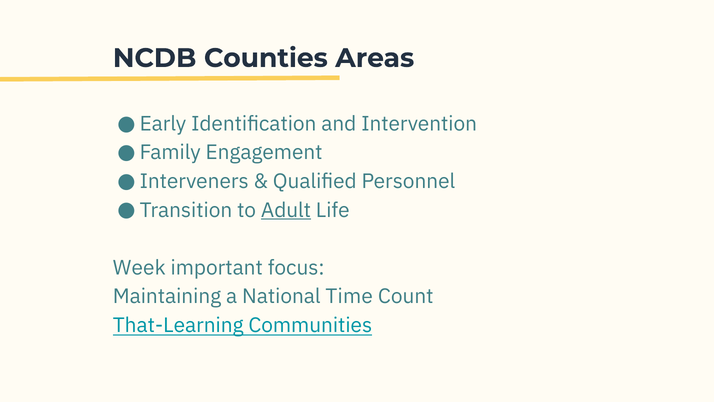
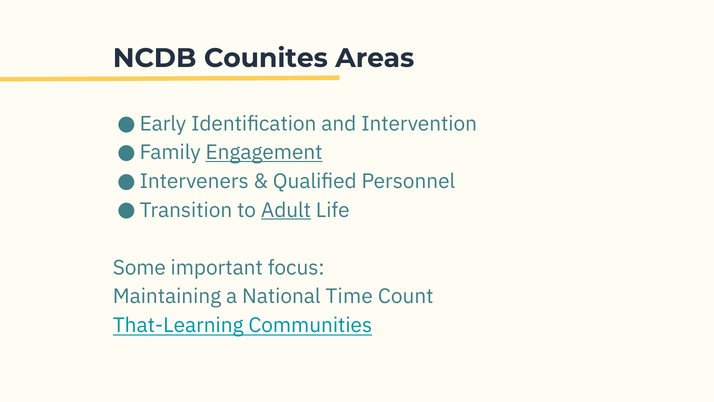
Counties: Counties -> Counites
Engagement underline: none -> present
Week: Week -> Some
